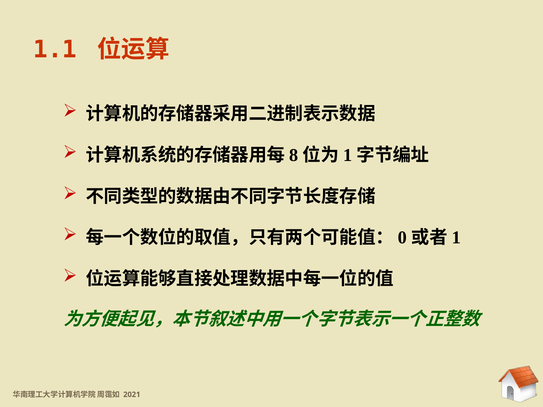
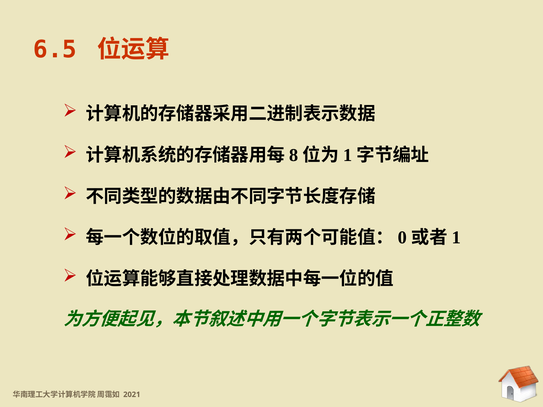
1.1: 1.1 -> 6.5
